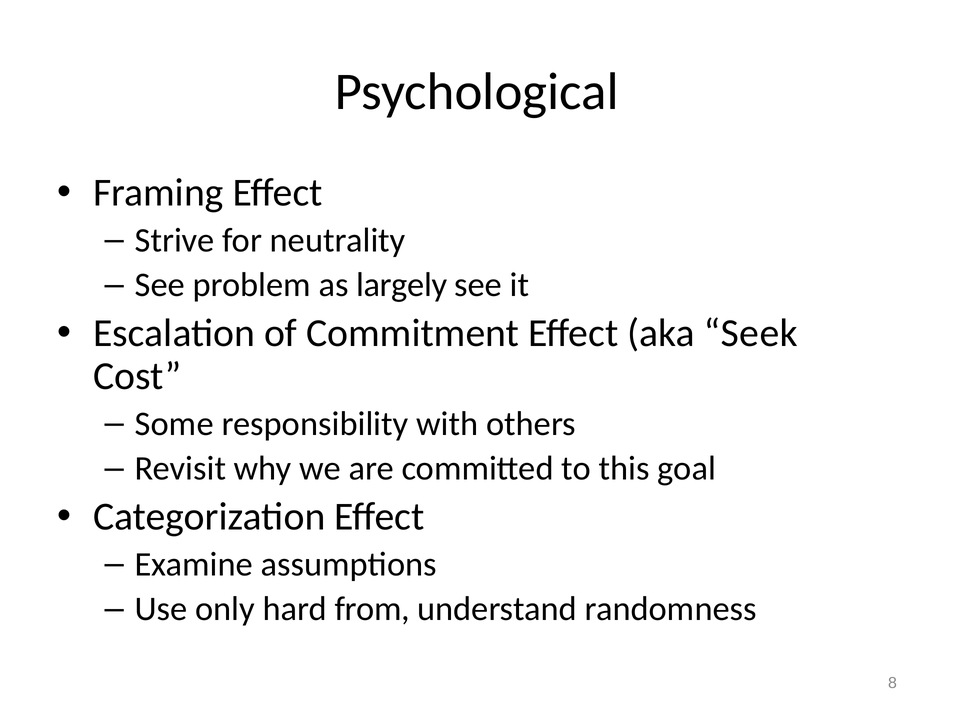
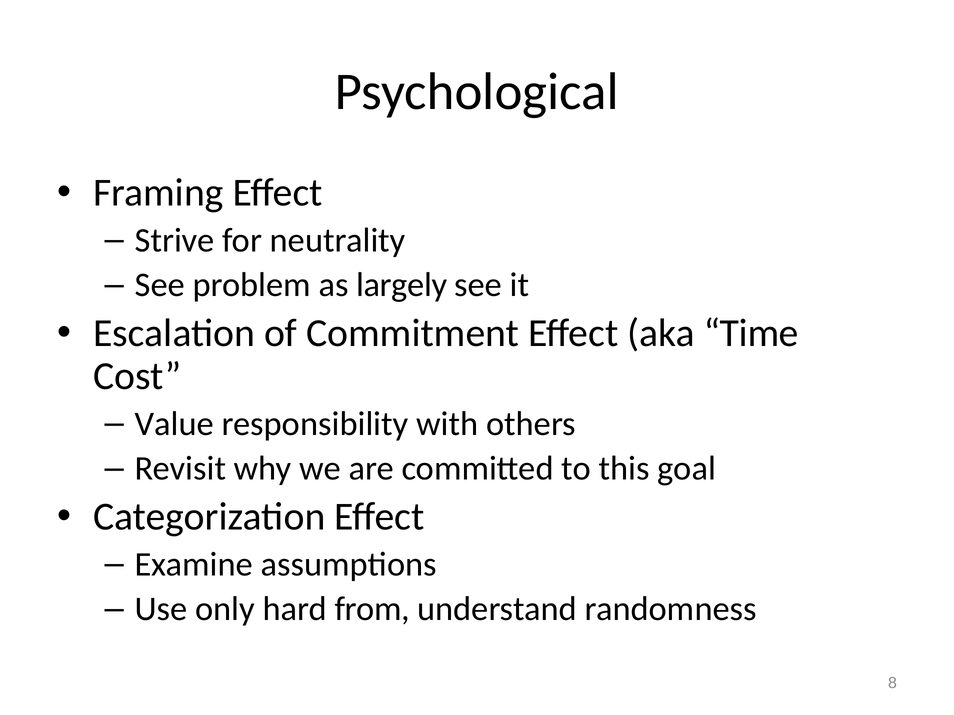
Seek: Seek -> Time
Some: Some -> Value
